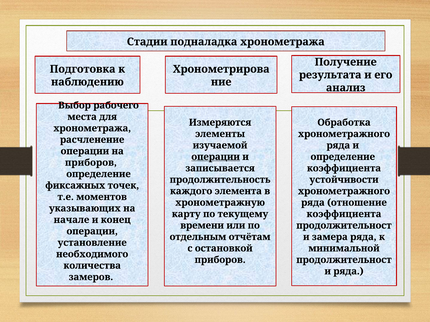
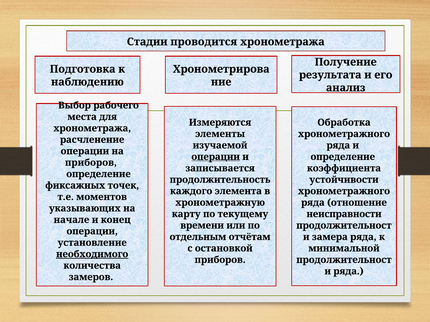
подналадка: подналадка -> проводится
коэффициента at (344, 214): коэффициента -> неисправности
необходимого underline: none -> present
